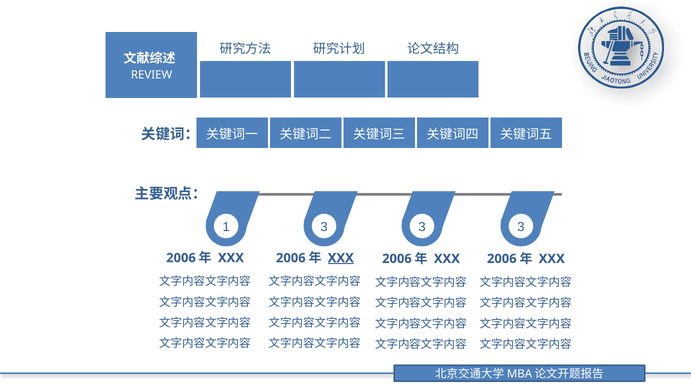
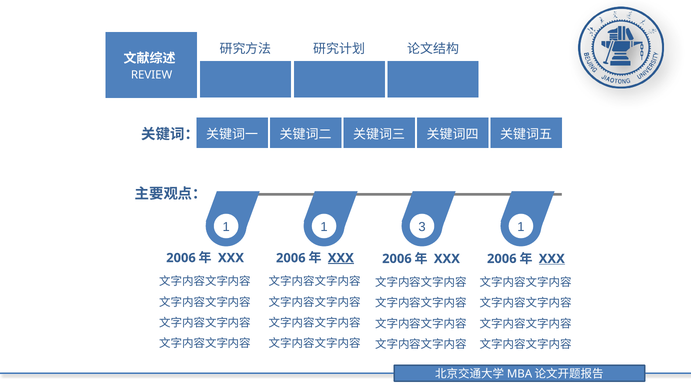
1 3: 3 -> 1
3 at (521, 227): 3 -> 1
XXX at (552, 259) underline: none -> present
